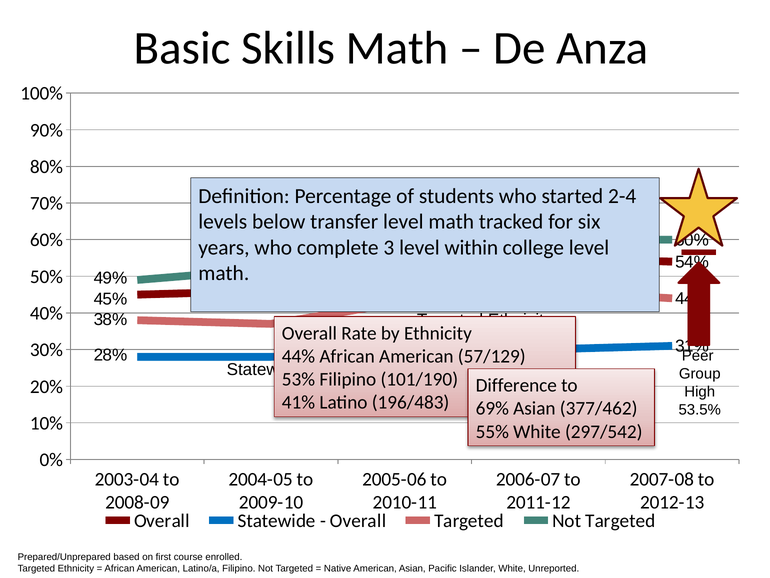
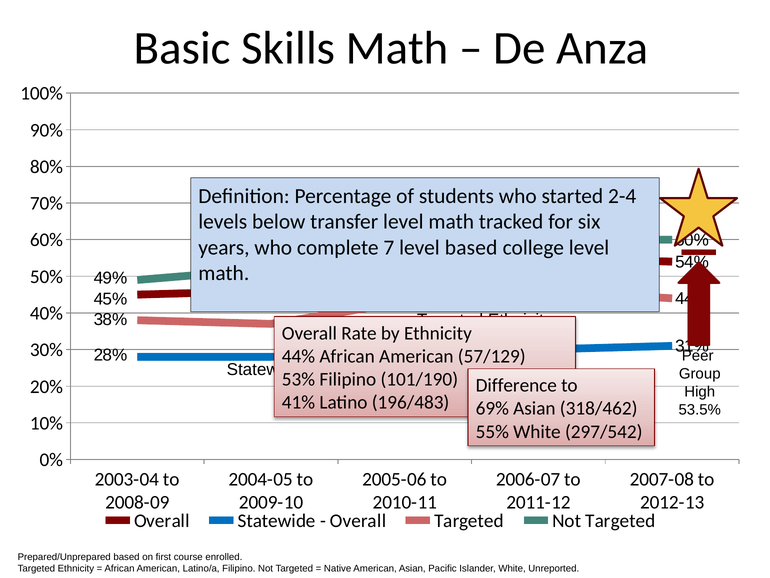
3: 3 -> 7
level within: within -> based
377/462: 377/462 -> 318/462
